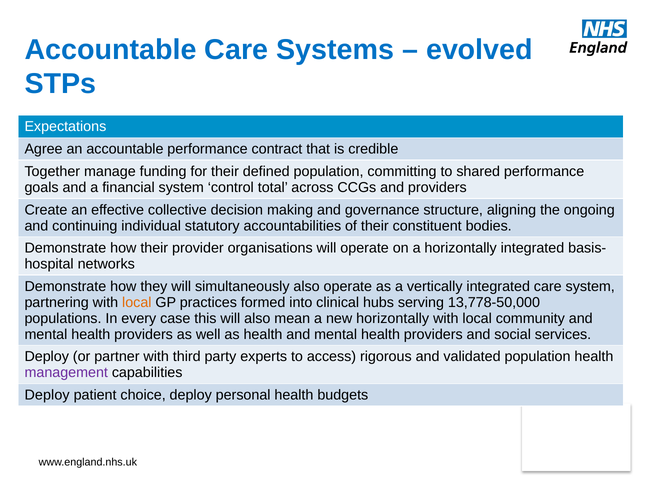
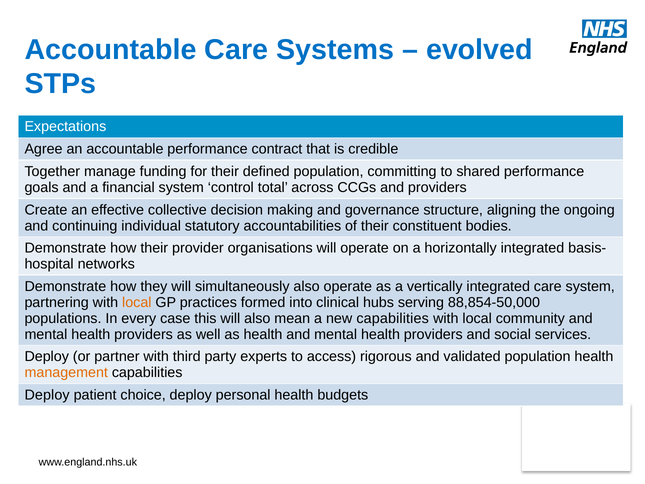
13,778-50,000: 13,778-50,000 -> 88,854-50,000
new horizontally: horizontally -> capabilities
management colour: purple -> orange
